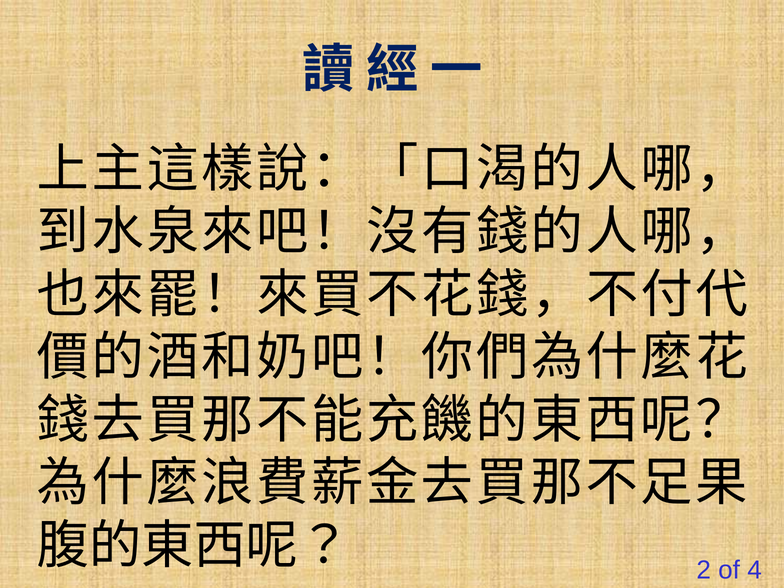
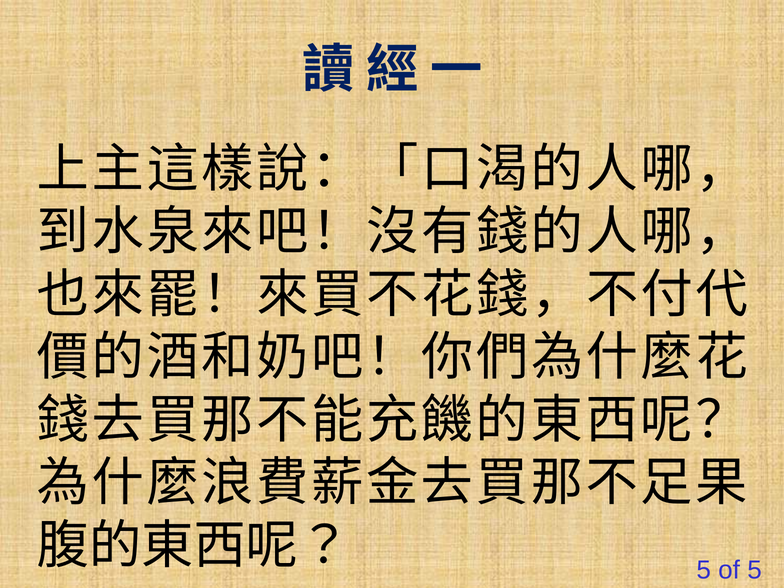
2 at (704, 570): 2 -> 5
of 4: 4 -> 5
